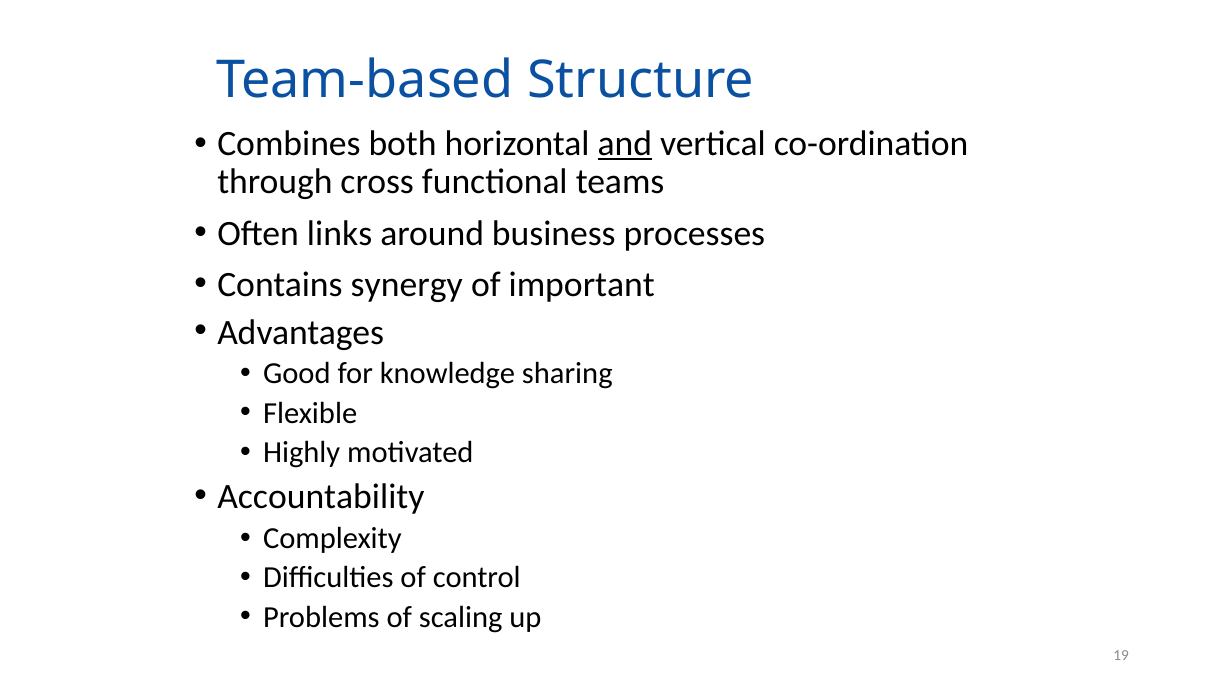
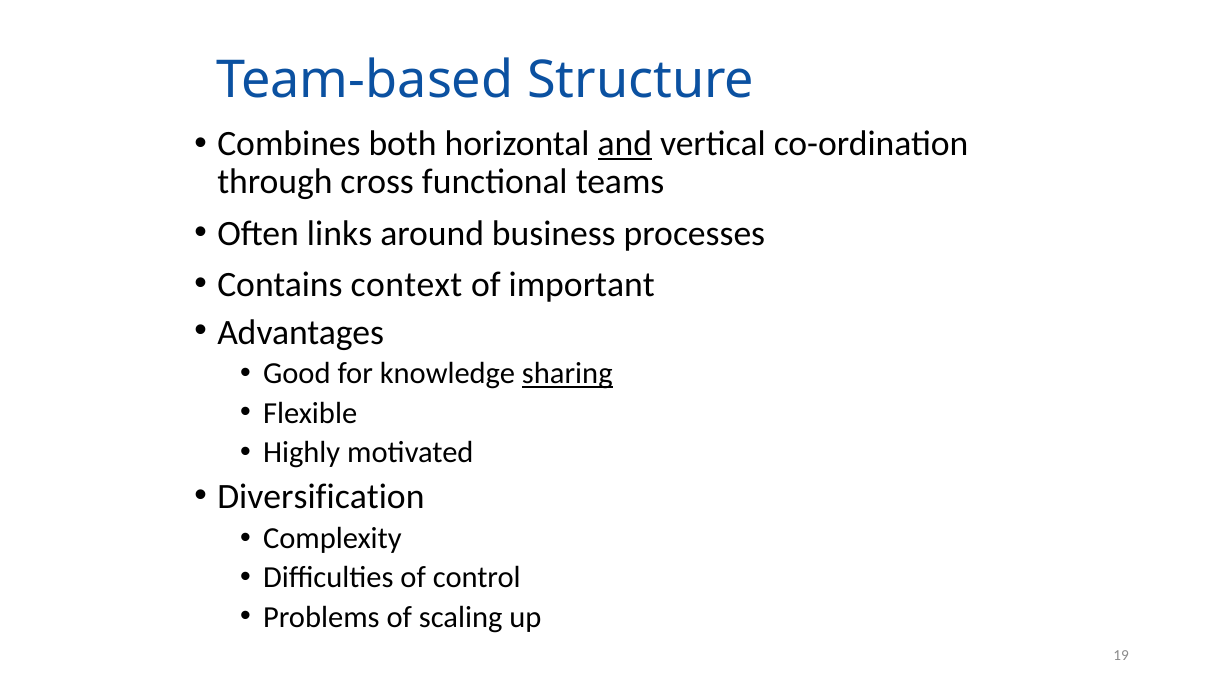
synergy: synergy -> context
sharing underline: none -> present
Accountability: Accountability -> Diversification
